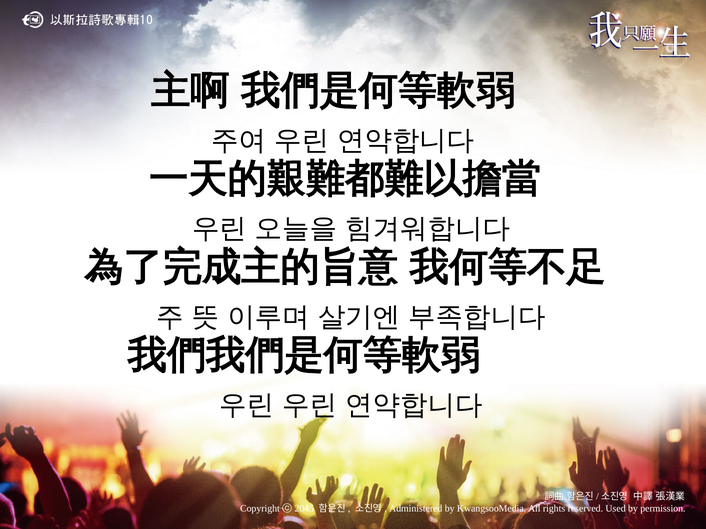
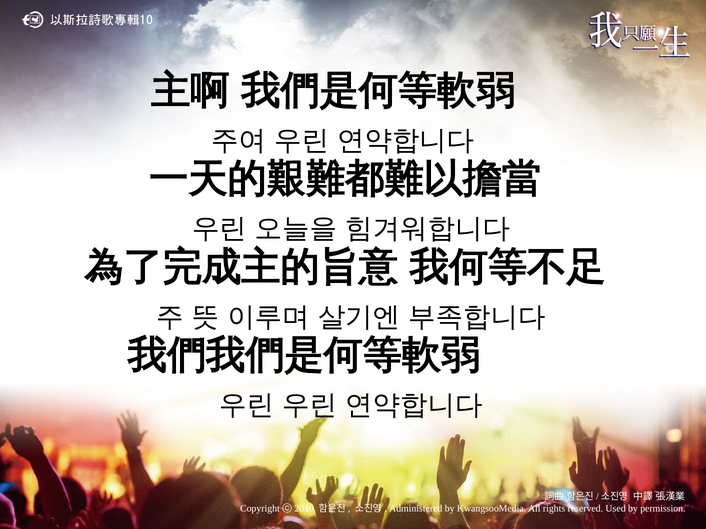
2045: 2045 -> 2010
